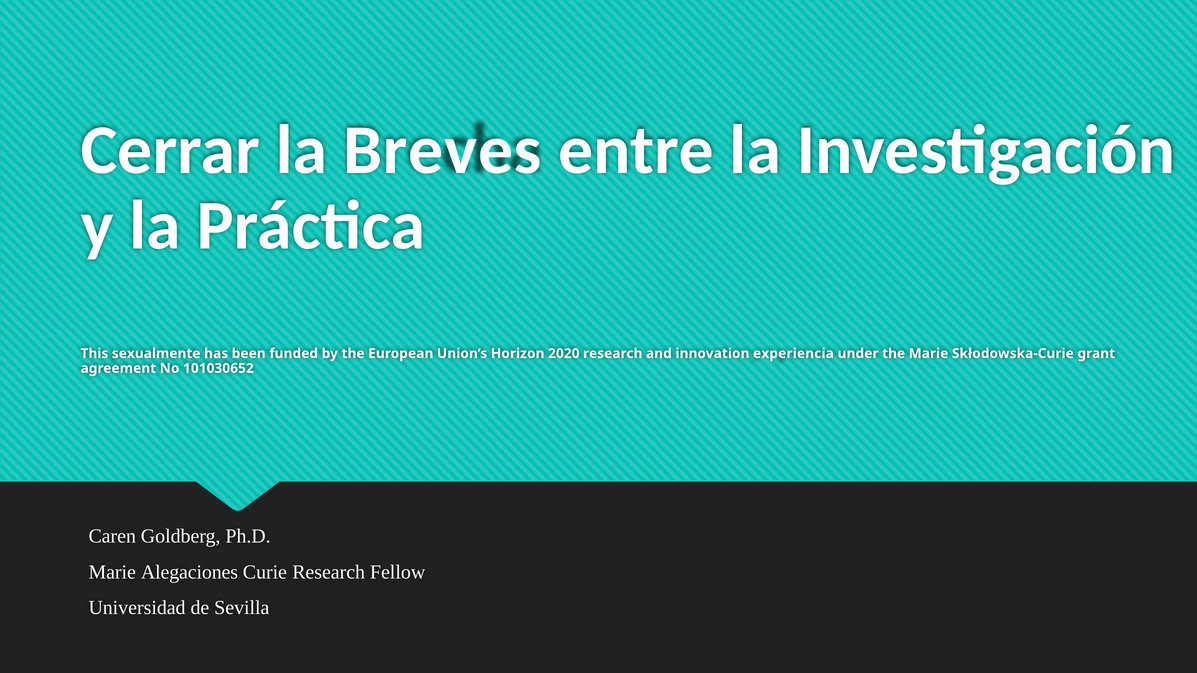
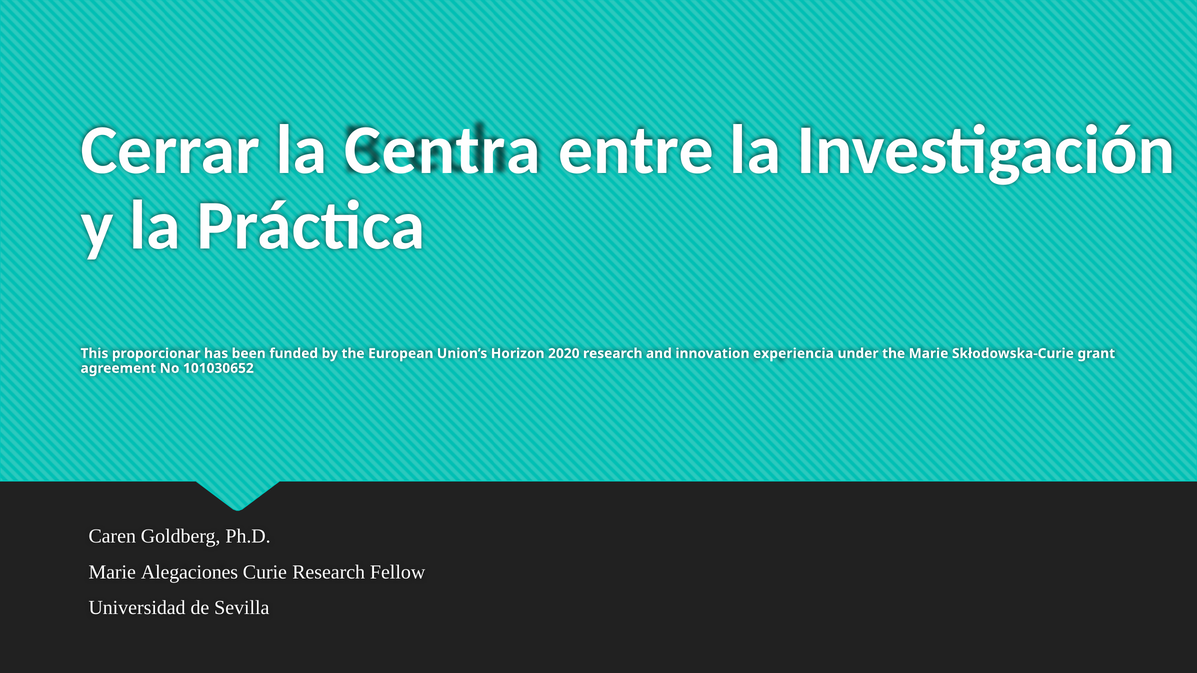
Breves: Breves -> Centra
sexualmente: sexualmente -> proporcionar
